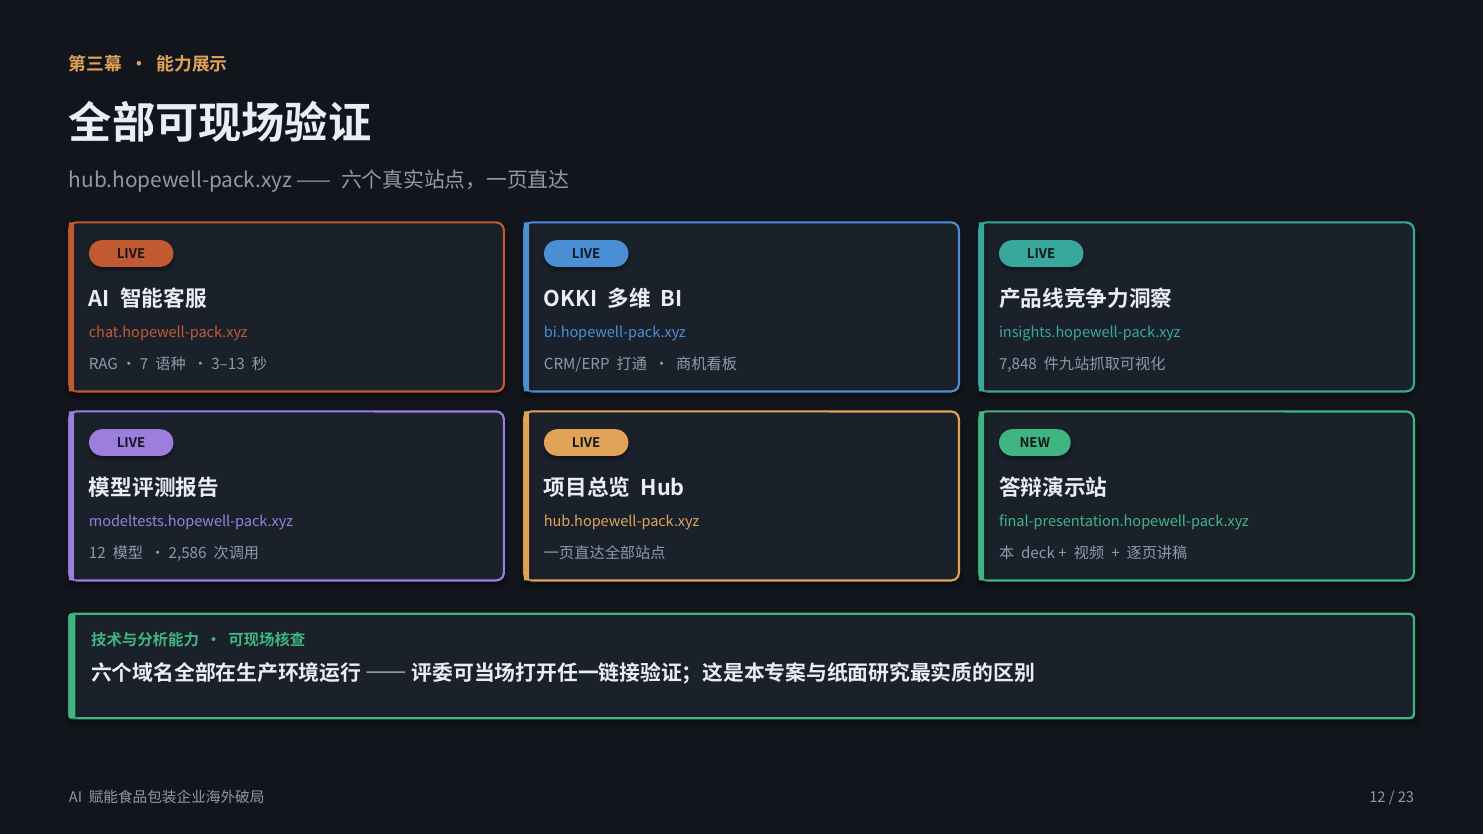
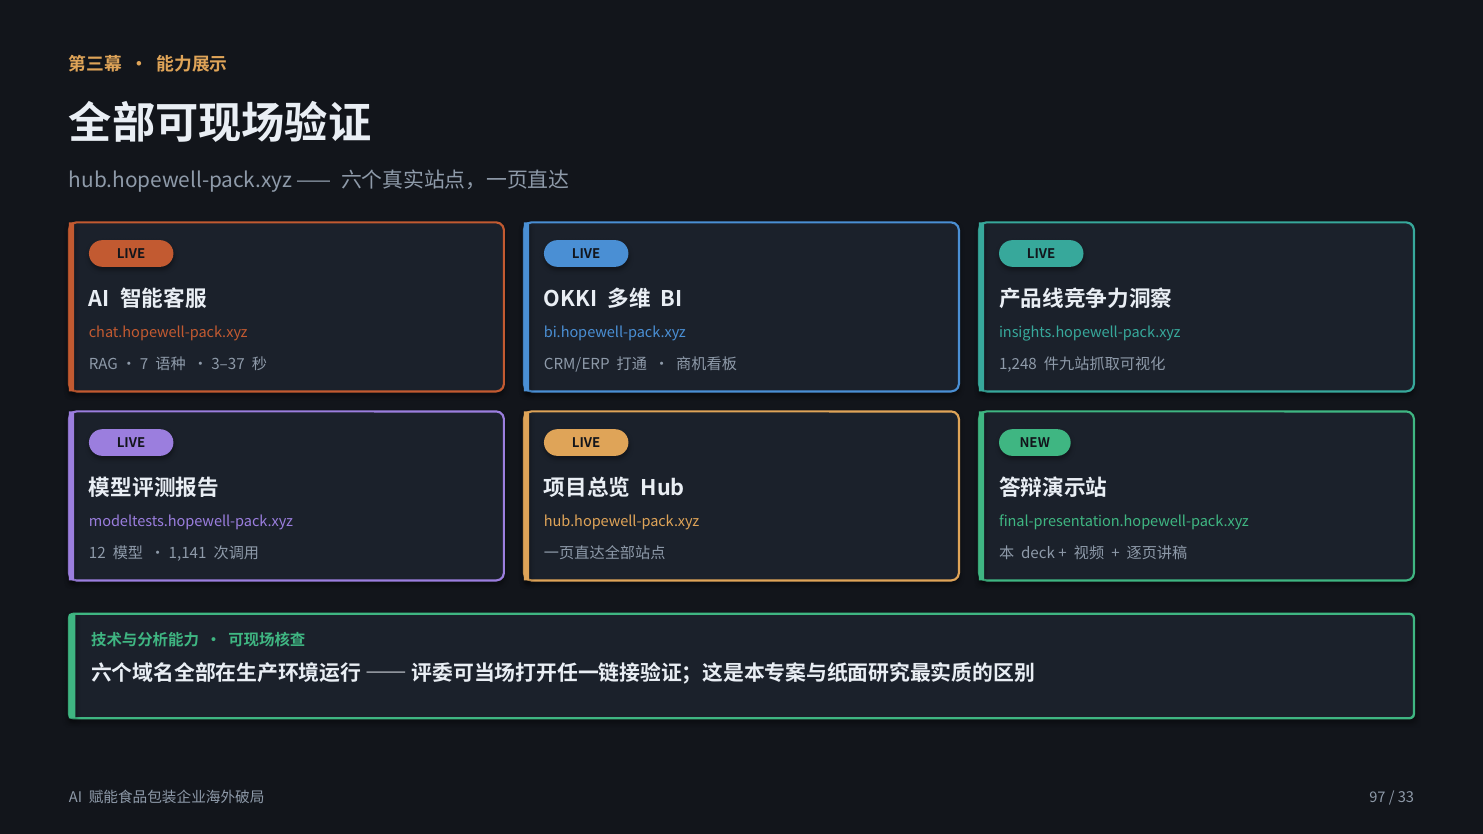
3–13: 3–13 -> 3–37
7,848: 7,848 -> 1,248
2,586: 2,586 -> 1,141
12 at (1377, 798): 12 -> 97
23: 23 -> 33
